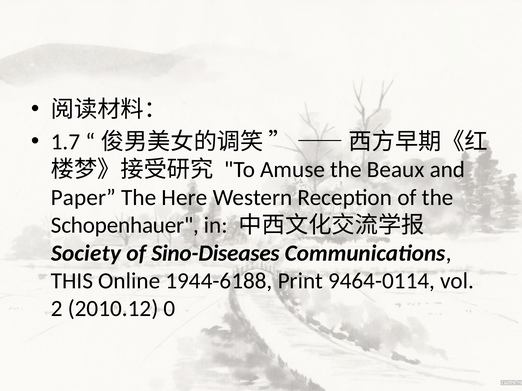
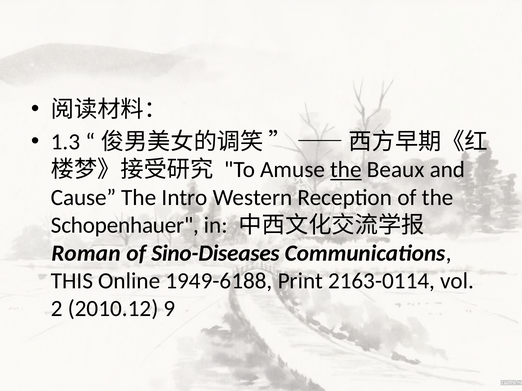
1.7: 1.7 -> 1.3
the at (346, 170) underline: none -> present
Paper: Paper -> Cause
Here: Here -> Intro
Society: Society -> Roman
1944-6188: 1944-6188 -> 1949-6188
9464-0114: 9464-0114 -> 2163-0114
0: 0 -> 9
